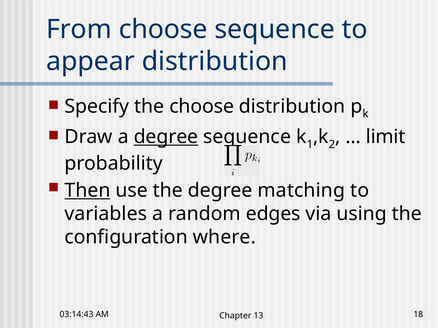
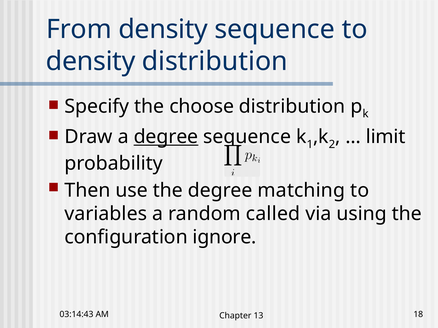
From choose: choose -> density
appear at (91, 61): appear -> density
Then underline: present -> none
edges: edges -> called
where: where -> ignore
